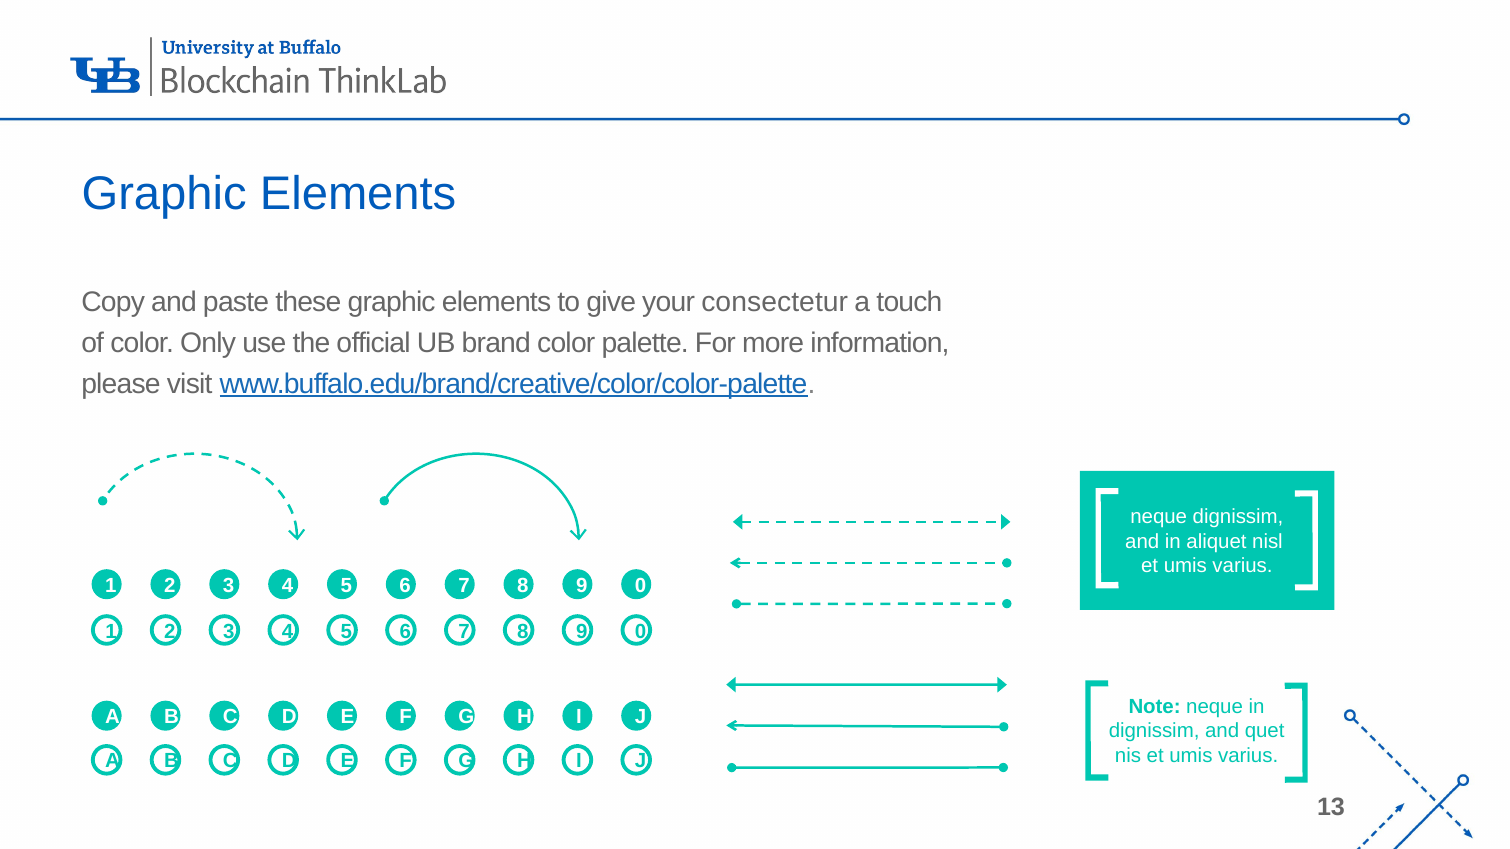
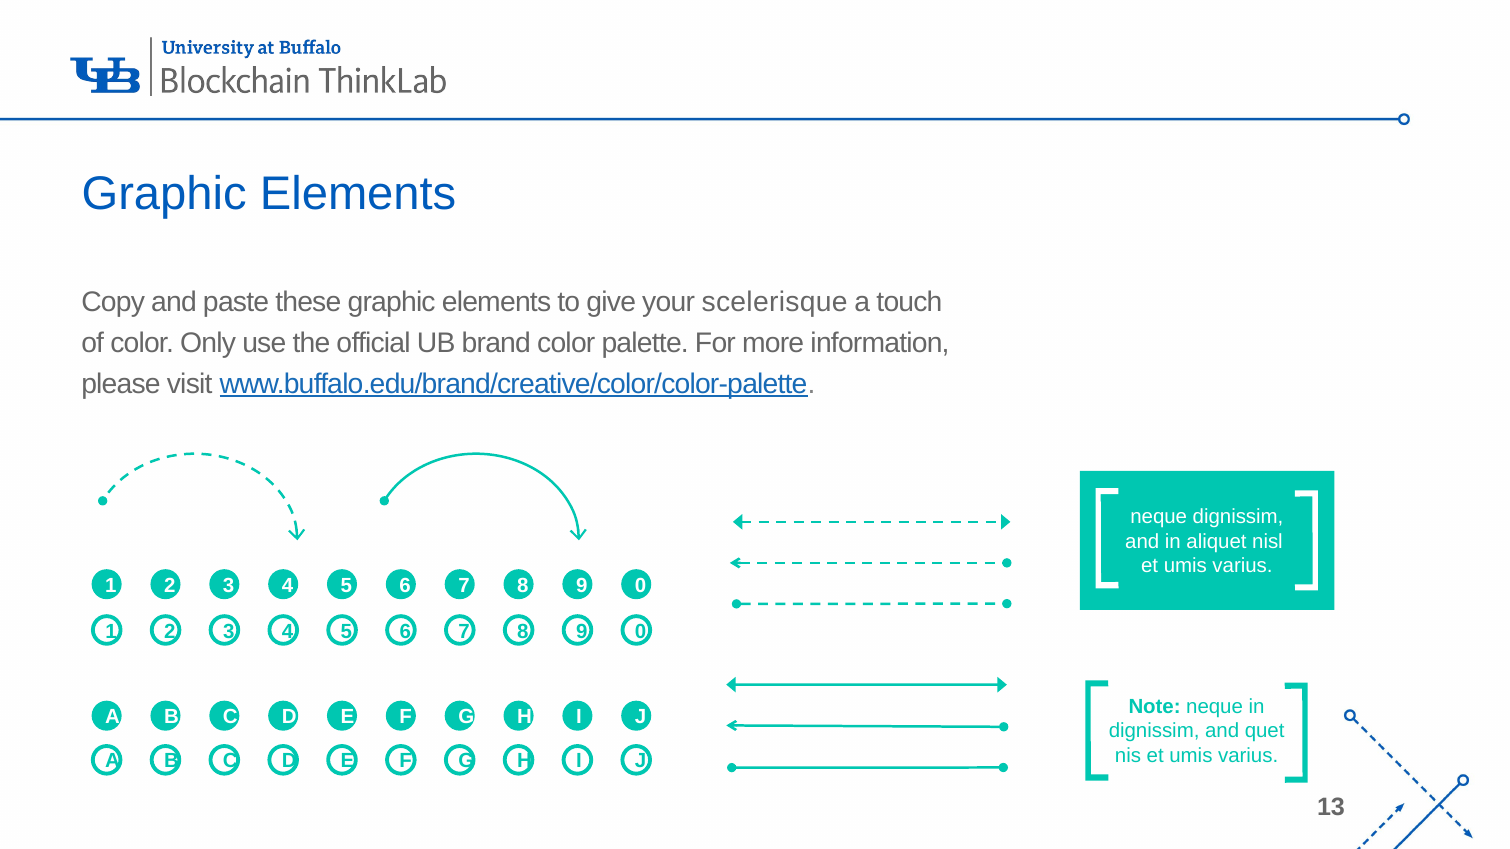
consectetur: consectetur -> scelerisque
